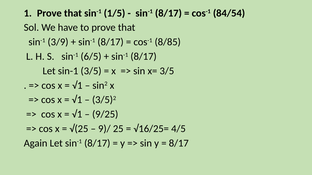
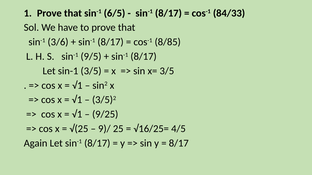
1/5: 1/5 -> 6/5
84/54: 84/54 -> 84/33
3/9: 3/9 -> 3/6
6/5: 6/5 -> 9/5
